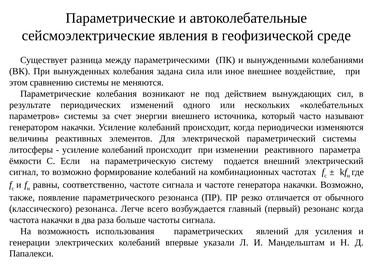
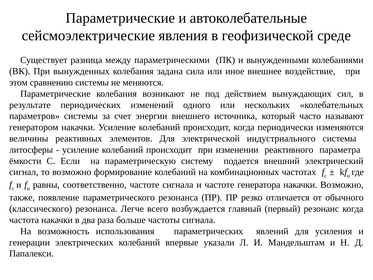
параметрический: параметрический -> индустриального
